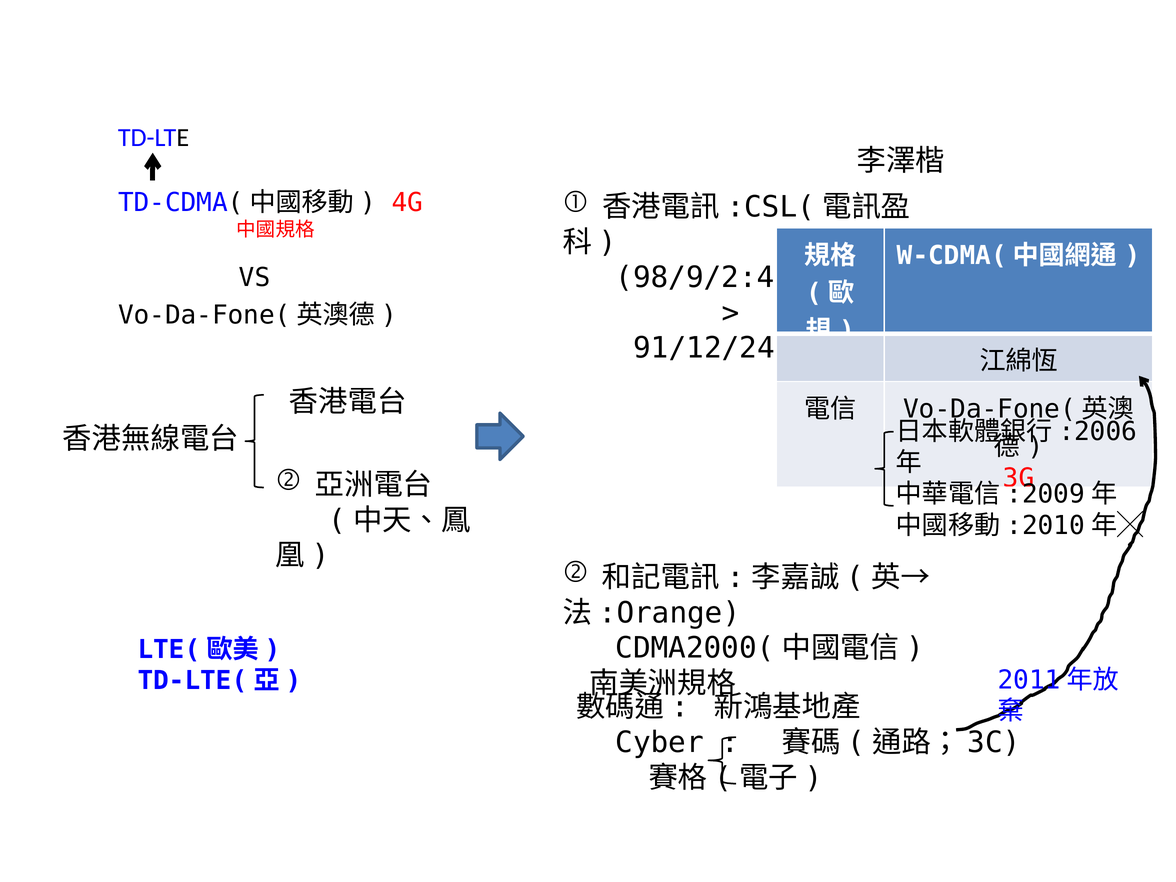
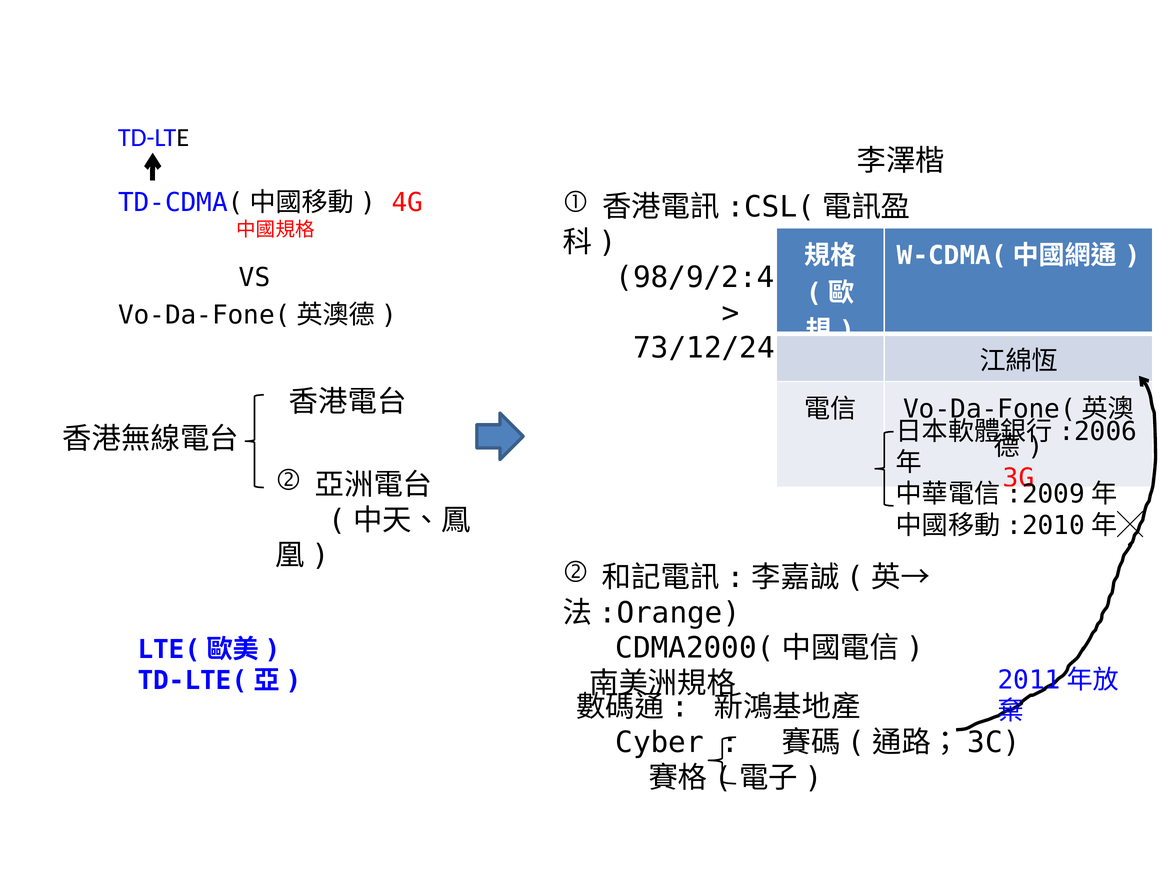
91/12/24: 91/12/24 -> 73/12/24
